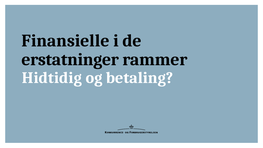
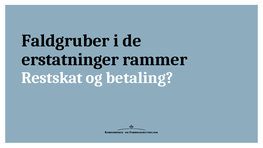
Finansielle: Finansielle -> Faldgruber
Hidtidig: Hidtidig -> Restskat
